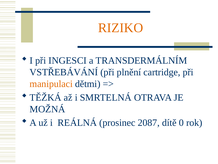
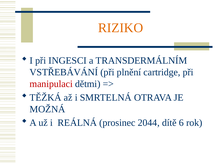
manipulaci colour: orange -> red
2087: 2087 -> 2044
0: 0 -> 6
